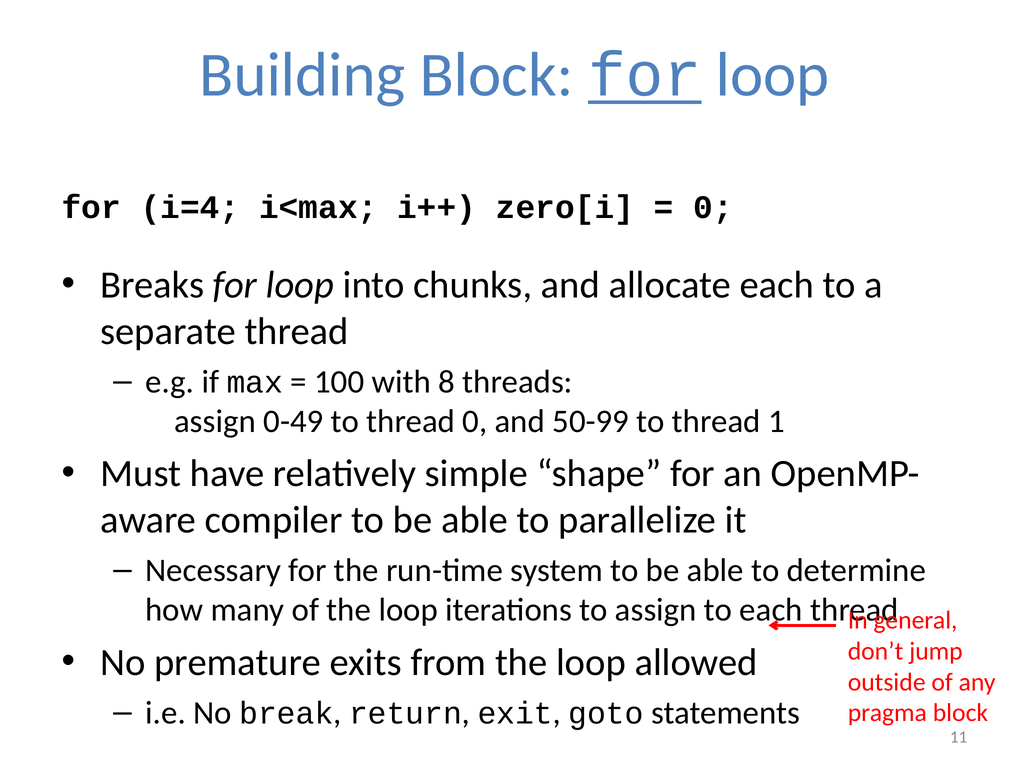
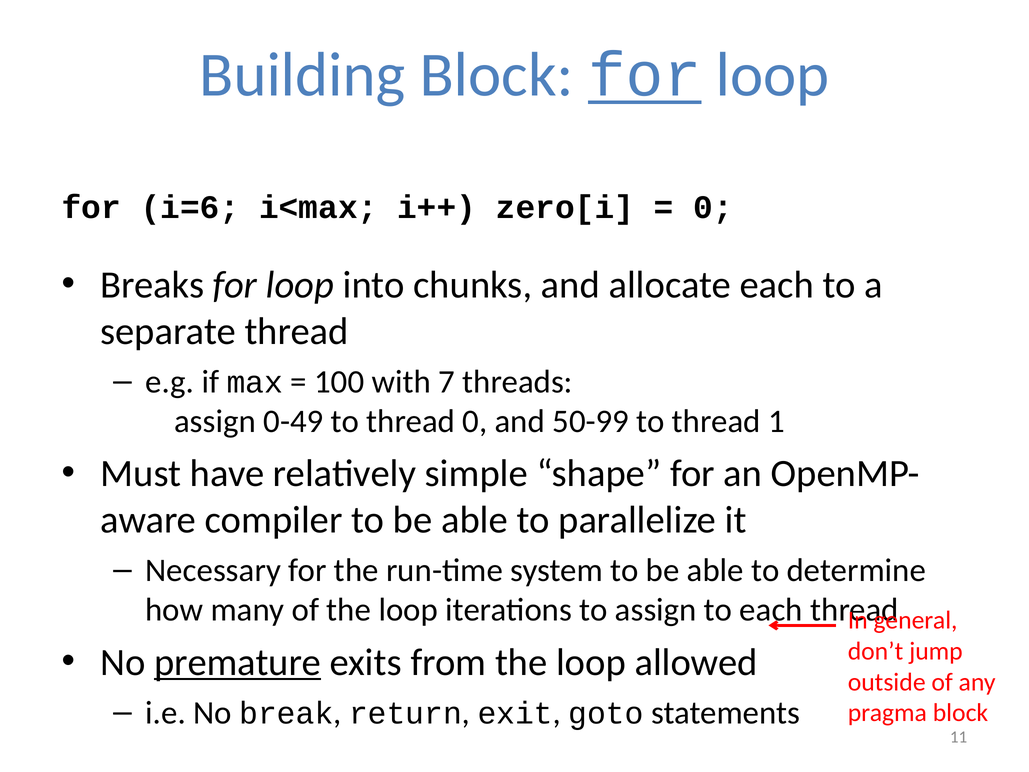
i=4: i=4 -> i=6
8: 8 -> 7
premature underline: none -> present
